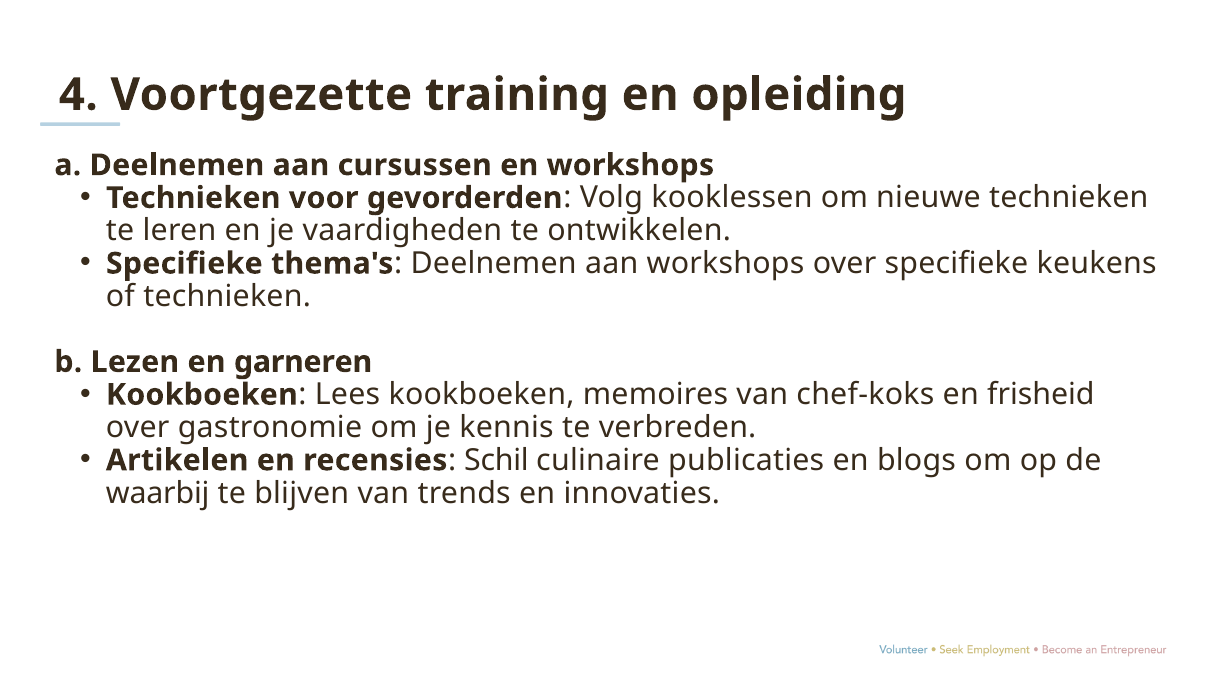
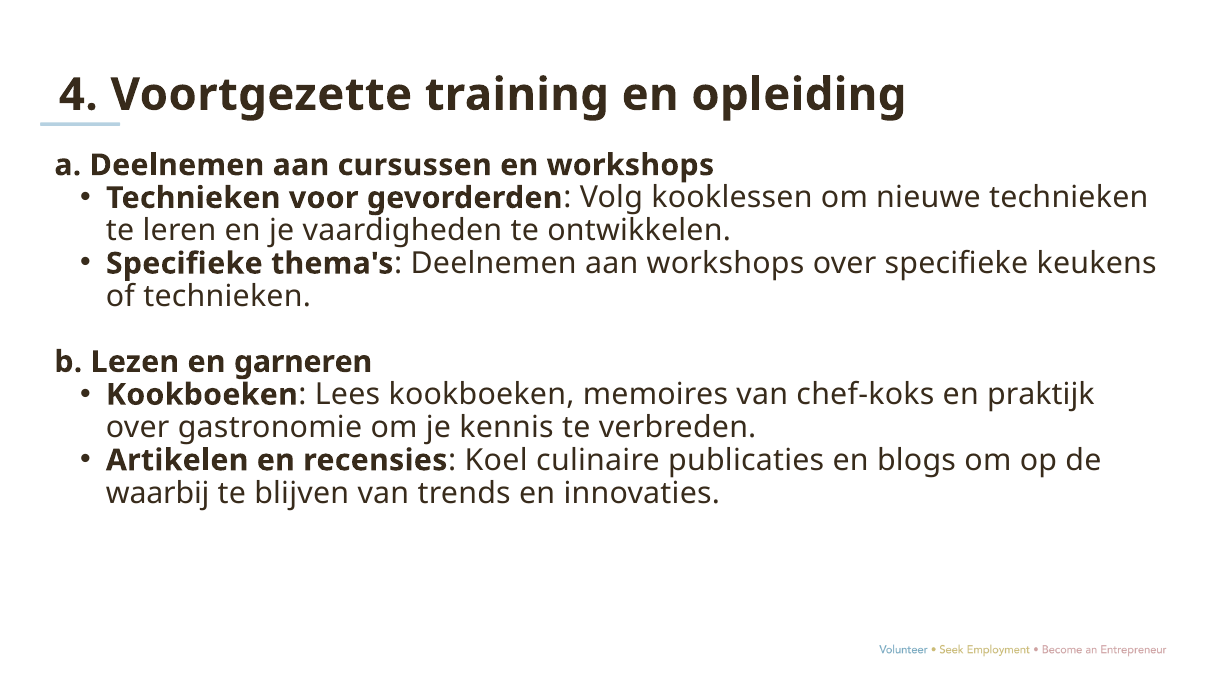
frisheid: frisheid -> praktijk
Schil: Schil -> Koel
